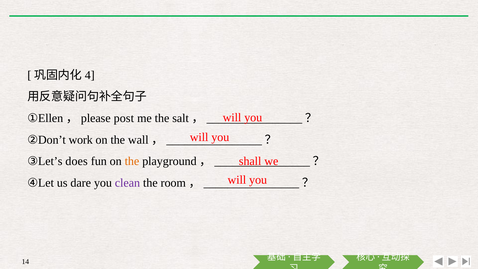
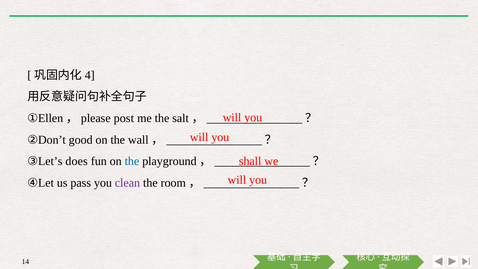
work: work -> good
the at (132, 161) colour: orange -> blue
dare: dare -> pass
